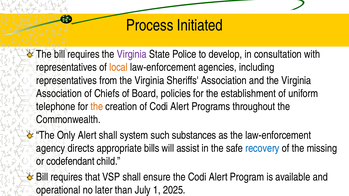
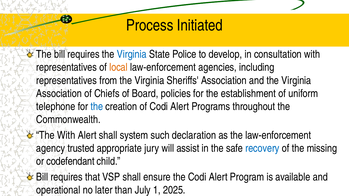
Virginia at (132, 54) colour: purple -> blue
the at (97, 107) colour: orange -> blue
The Only: Only -> With
substances: substances -> declaration
directs: directs -> trusted
bills: bills -> jury
